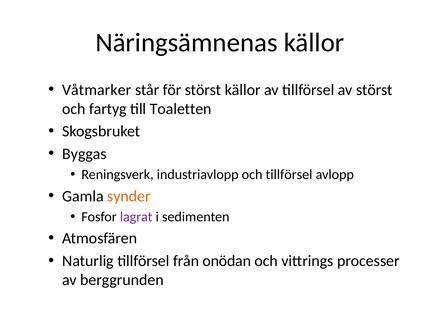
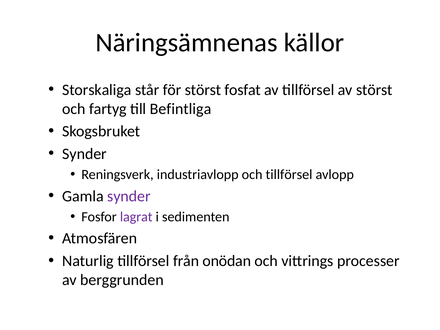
Våtmarker: Våtmarker -> Storskaliga
störst källor: källor -> fosfat
Toaletten: Toaletten -> Befintliga
Byggas at (84, 154): Byggas -> Synder
synder at (129, 196) colour: orange -> purple
